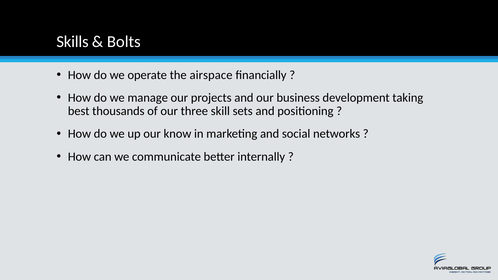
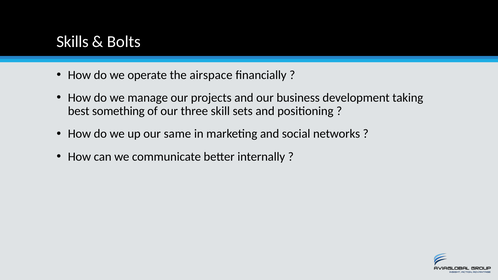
thousands: thousands -> something
know: know -> same
